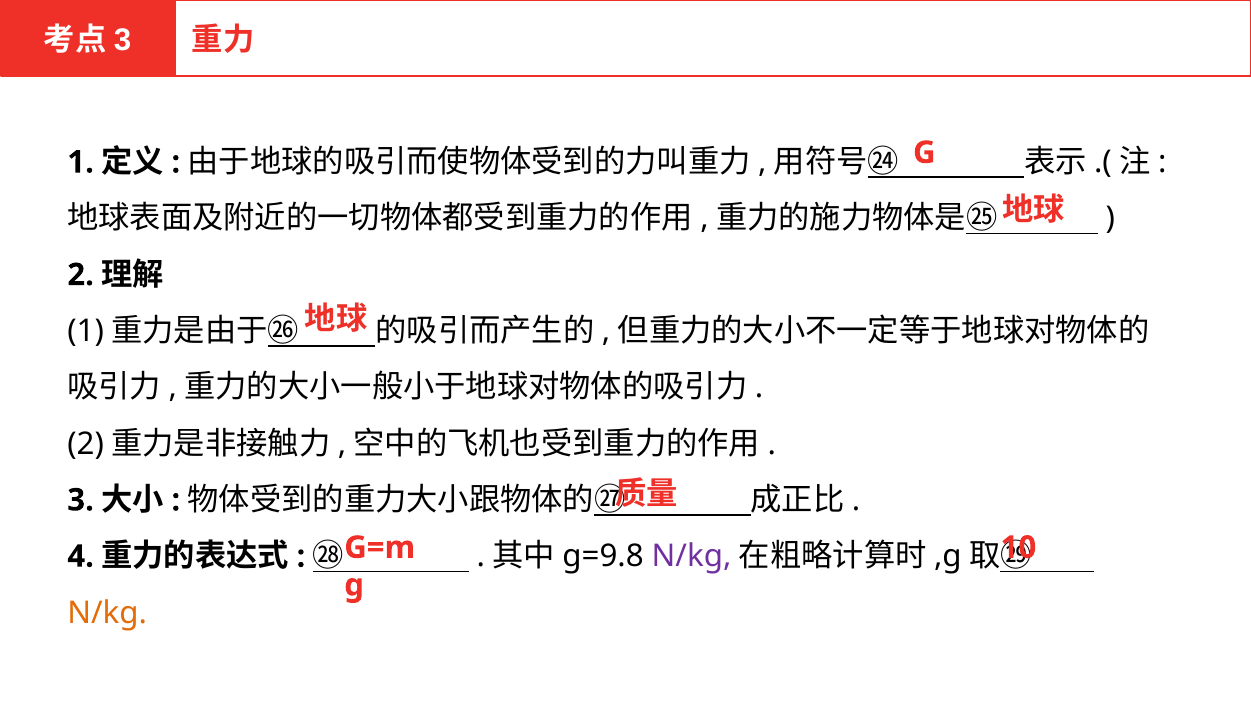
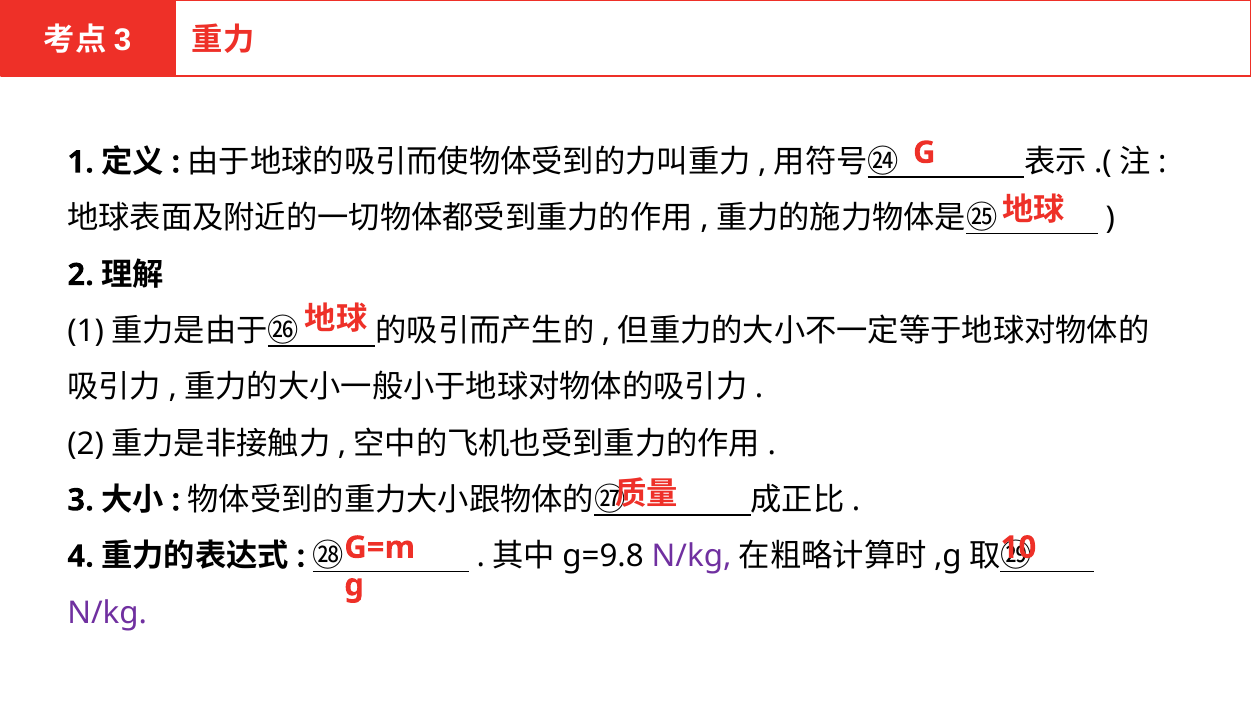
N/kg at (107, 612) colour: orange -> purple
